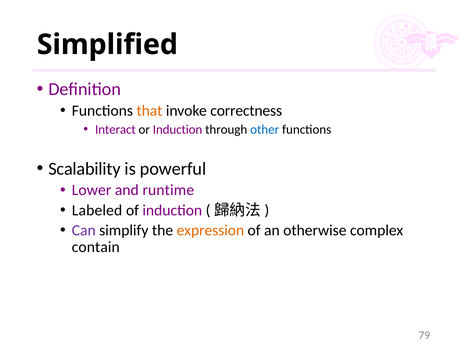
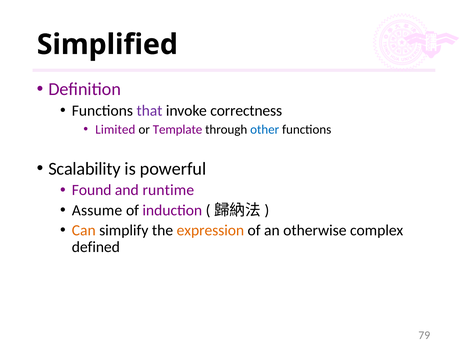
that colour: orange -> purple
Interact: Interact -> Limited
or Induction: Induction -> Template
Lower: Lower -> Found
Labeled: Labeled -> Assume
Can colour: purple -> orange
contain: contain -> defined
